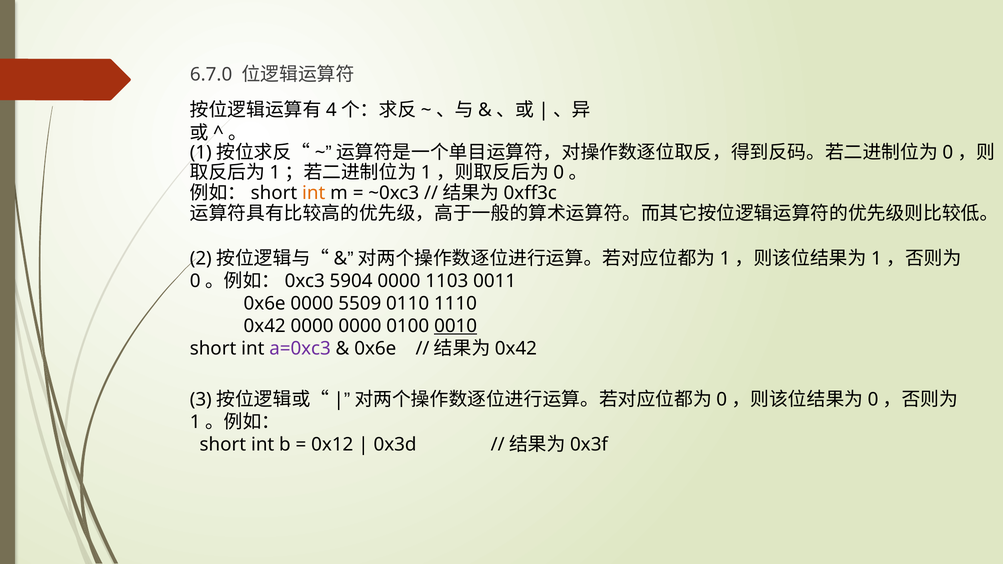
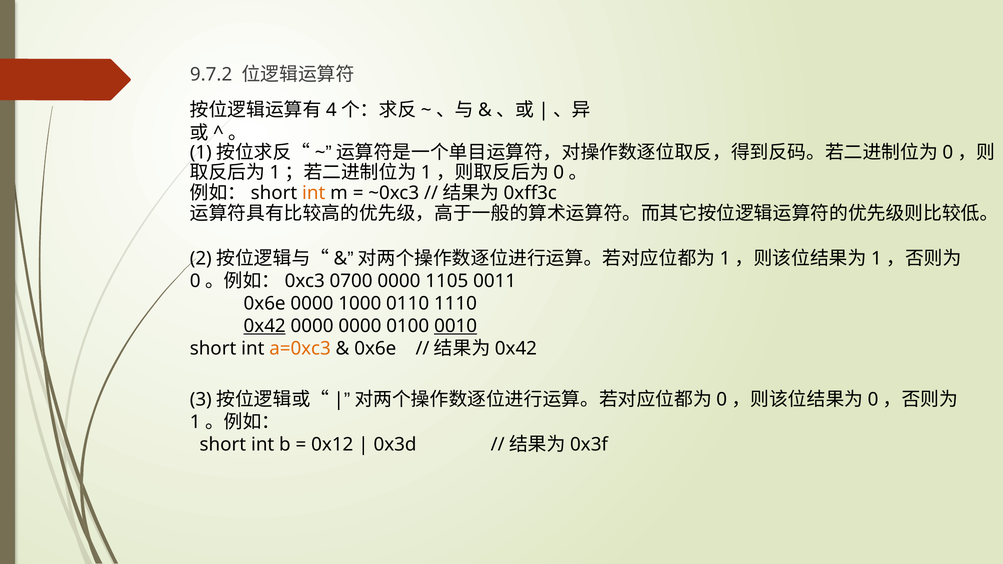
6.7.0: 6.7.0 -> 9.7.2
5904: 5904 -> 0700
1103: 1103 -> 1105
5509: 5509 -> 1000
0x42 underline: none -> present
a=0xc3 colour: purple -> orange
